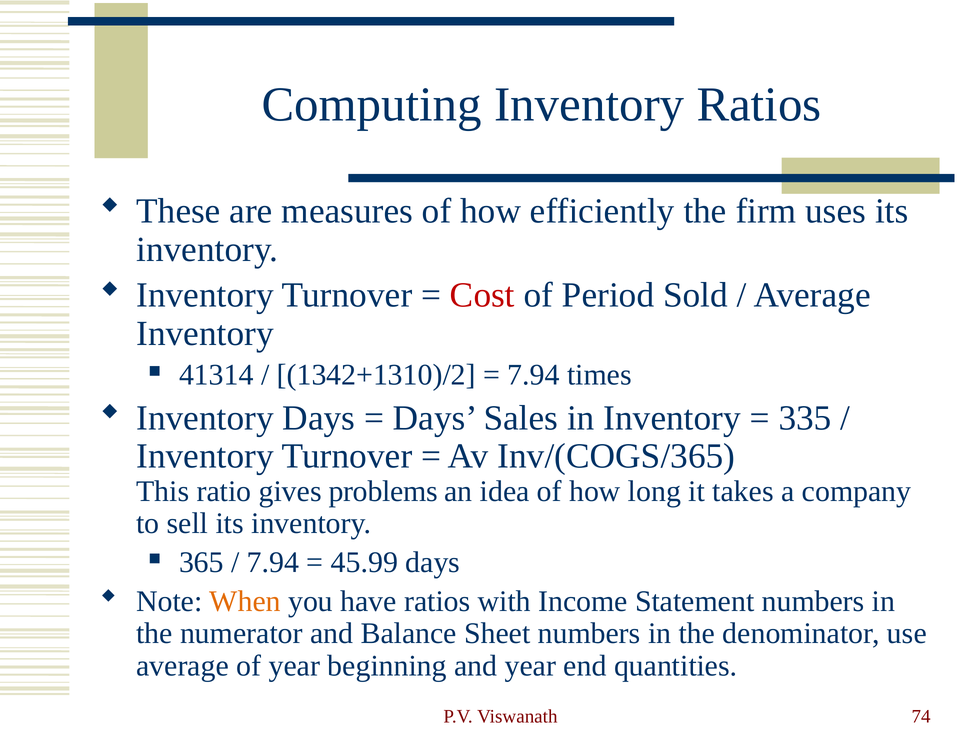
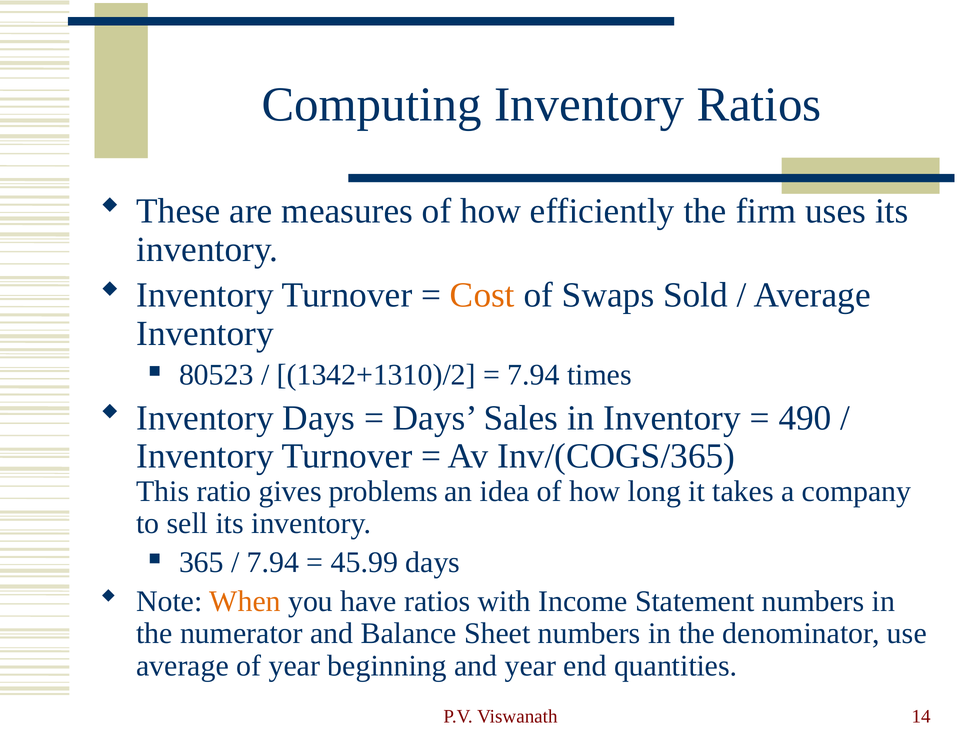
Cost colour: red -> orange
Period: Period -> Swaps
41314: 41314 -> 80523
335: 335 -> 490
74: 74 -> 14
